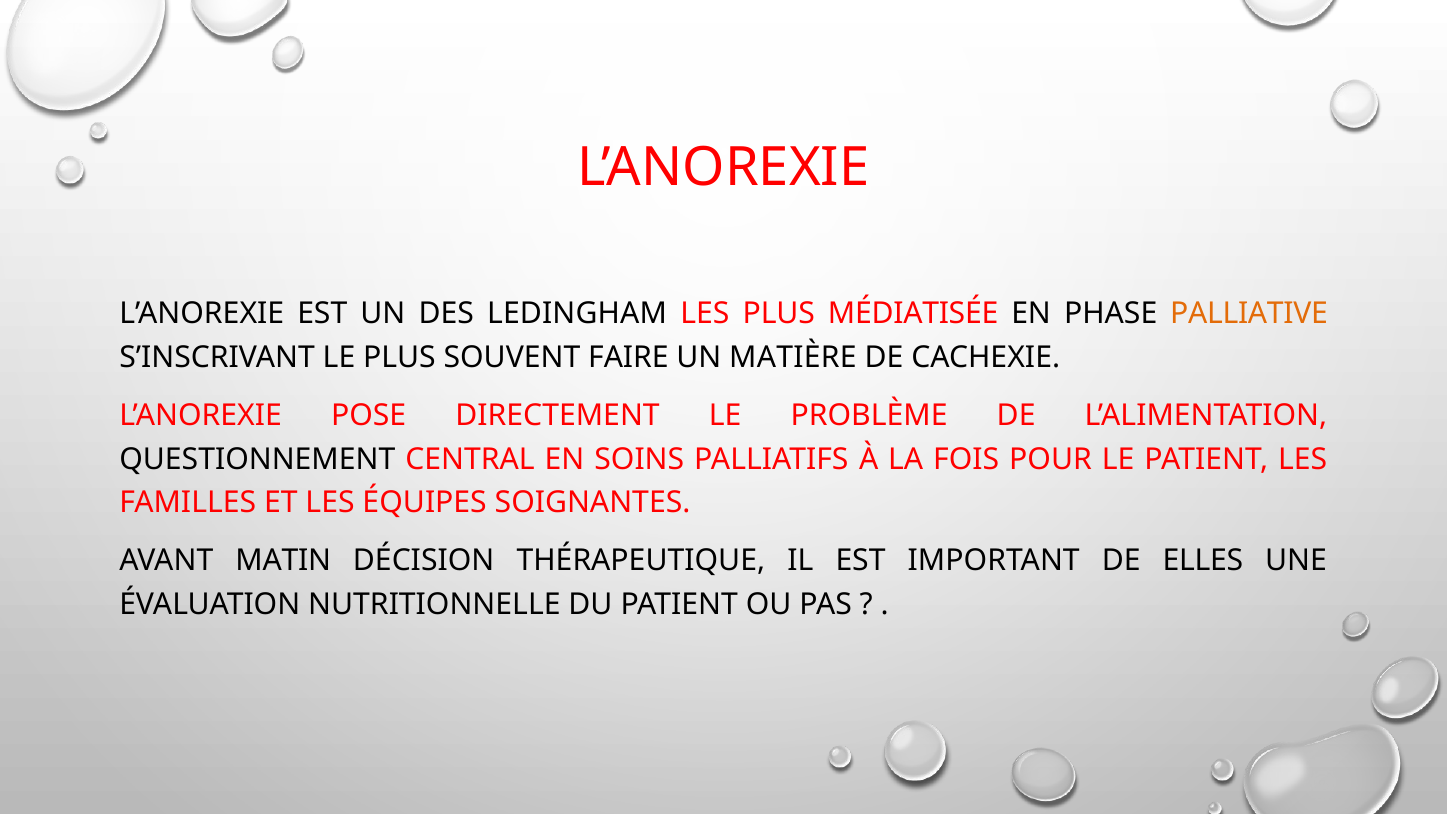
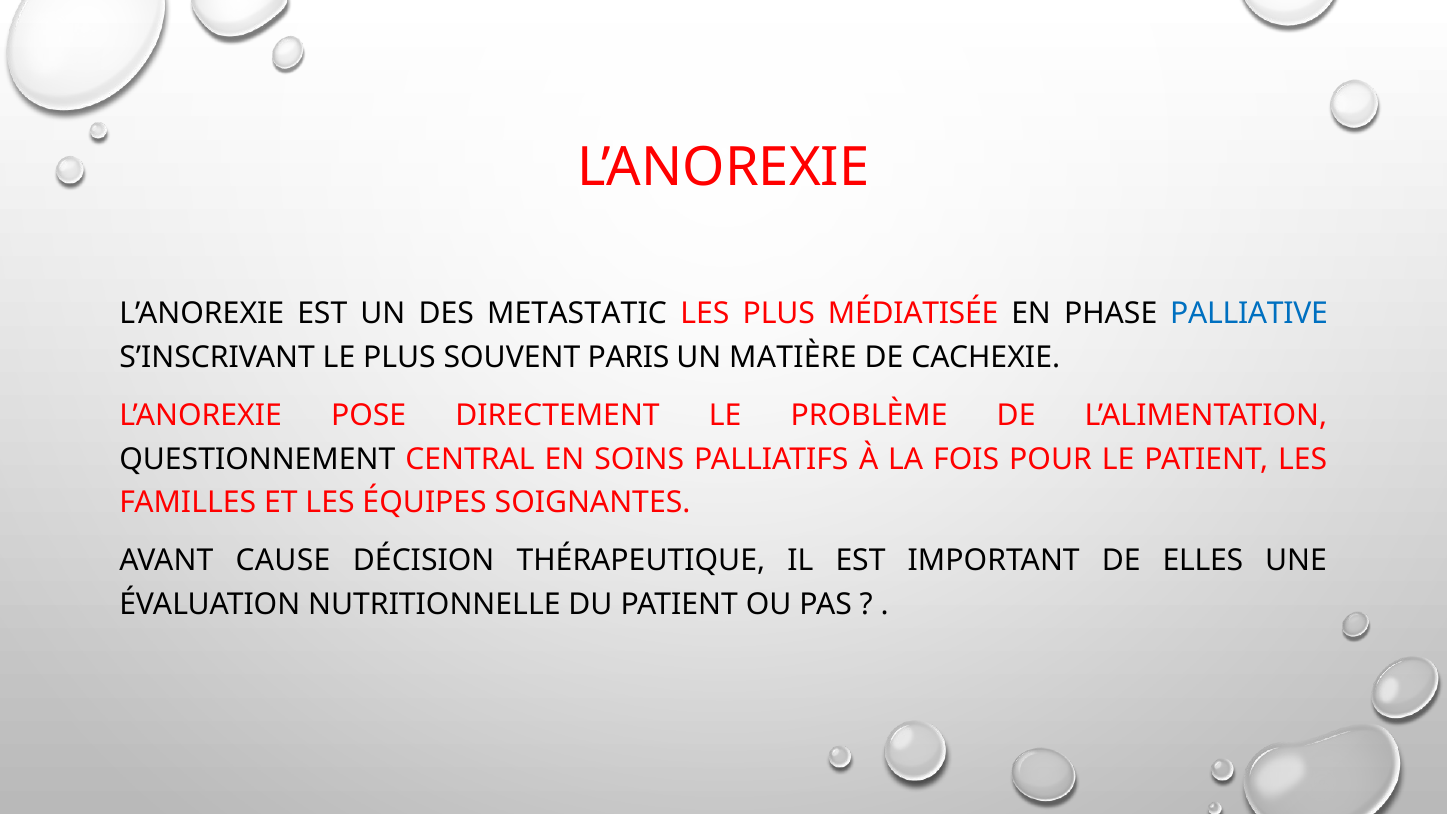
LEDINGHAM: LEDINGHAM -> METASTATIC
PALLIATIVE colour: orange -> blue
FAIRE: FAIRE -> PARIS
MATIN: MATIN -> CAUSE
